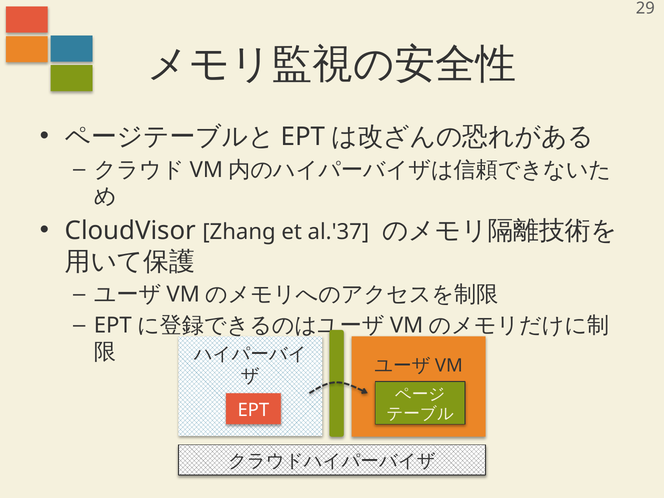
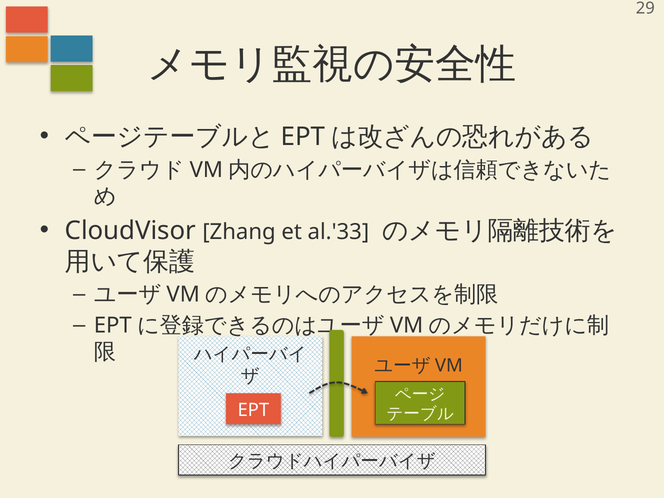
al.'37: al.'37 -> al.'33
